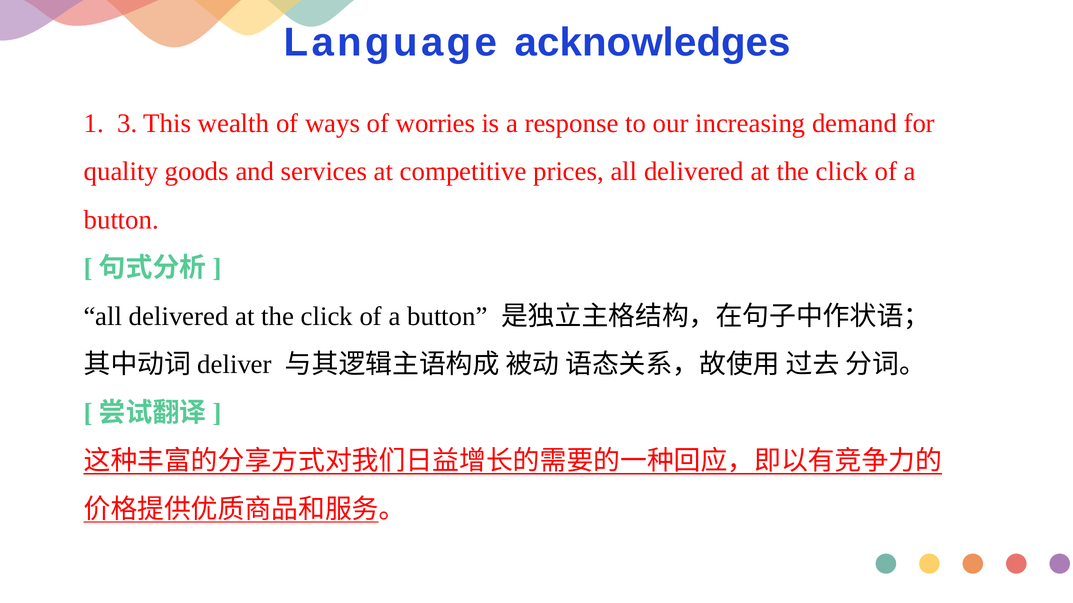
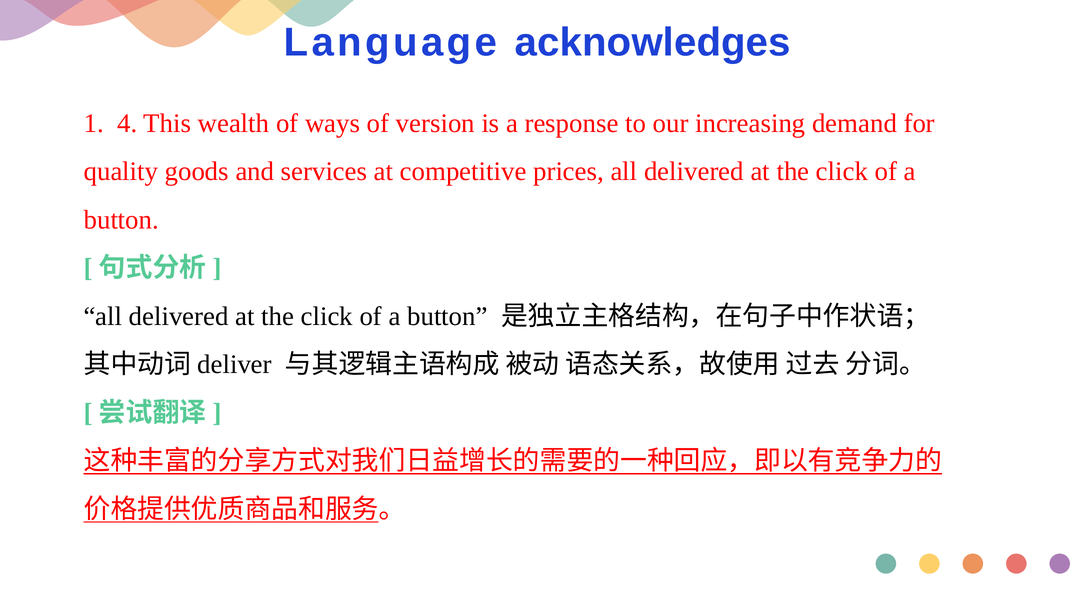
3: 3 -> 4
worries: worries -> version
